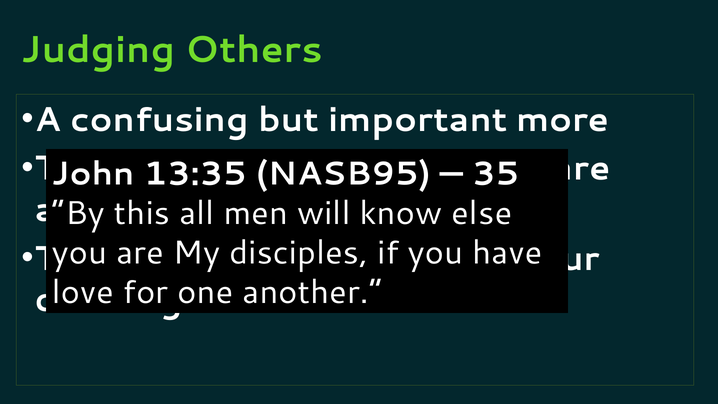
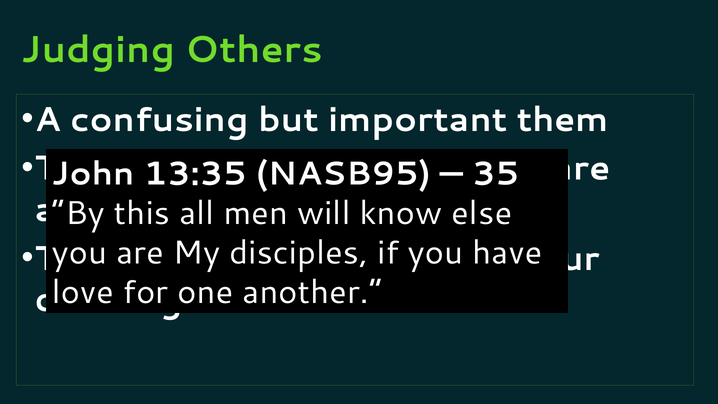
more: more -> them
